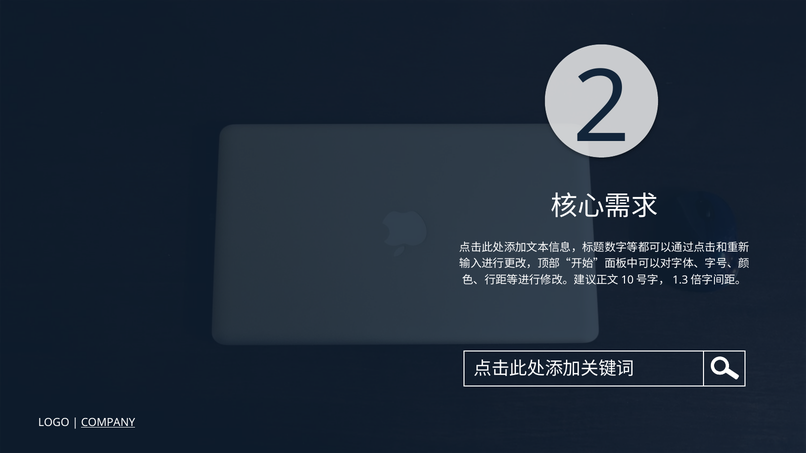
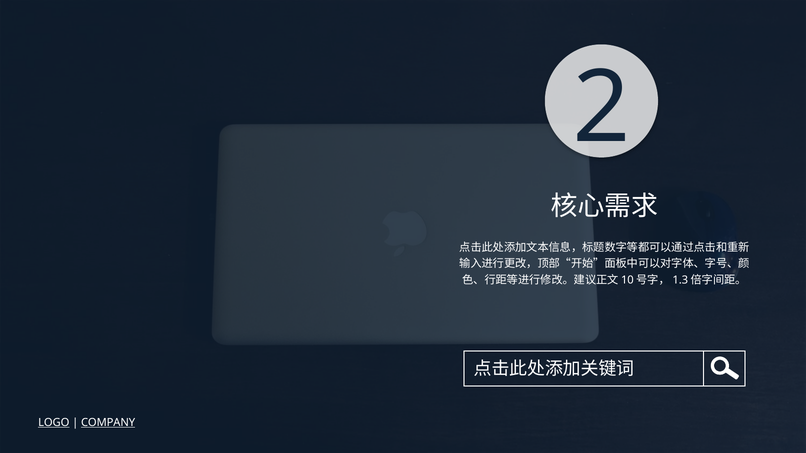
LOGO underline: none -> present
